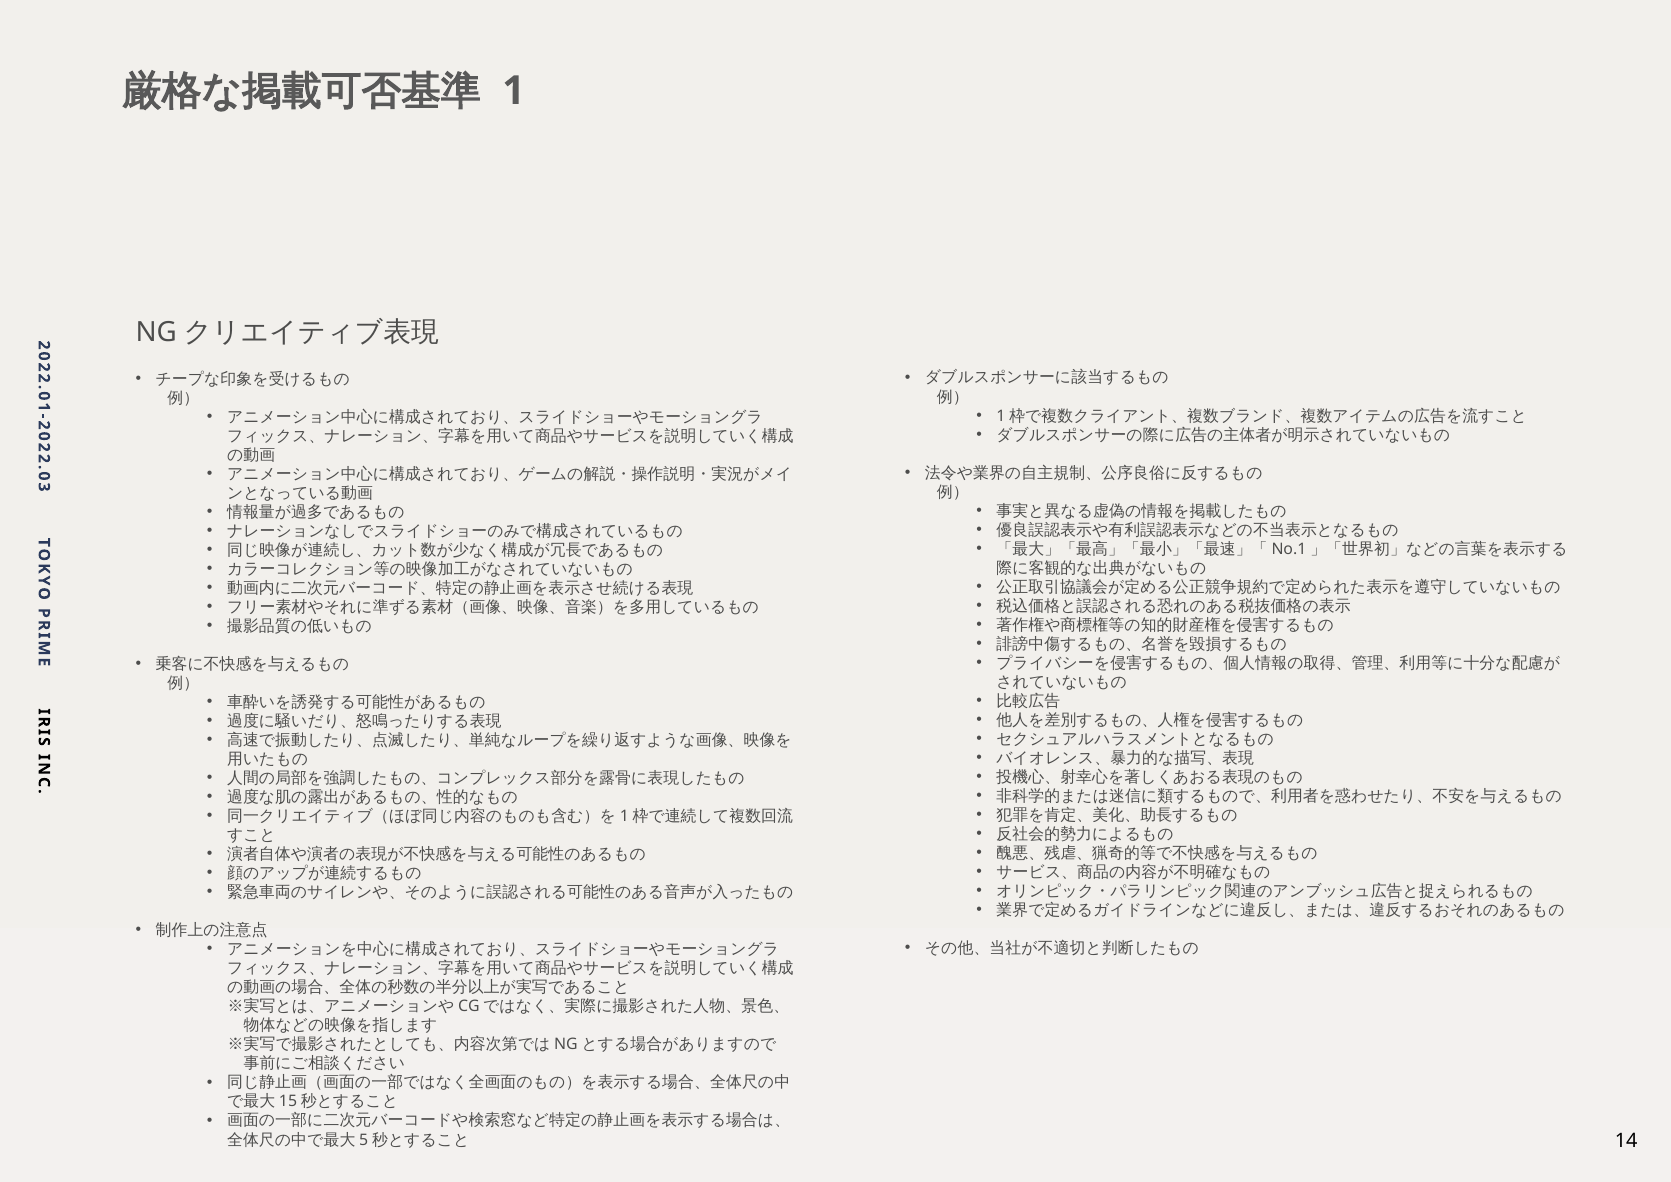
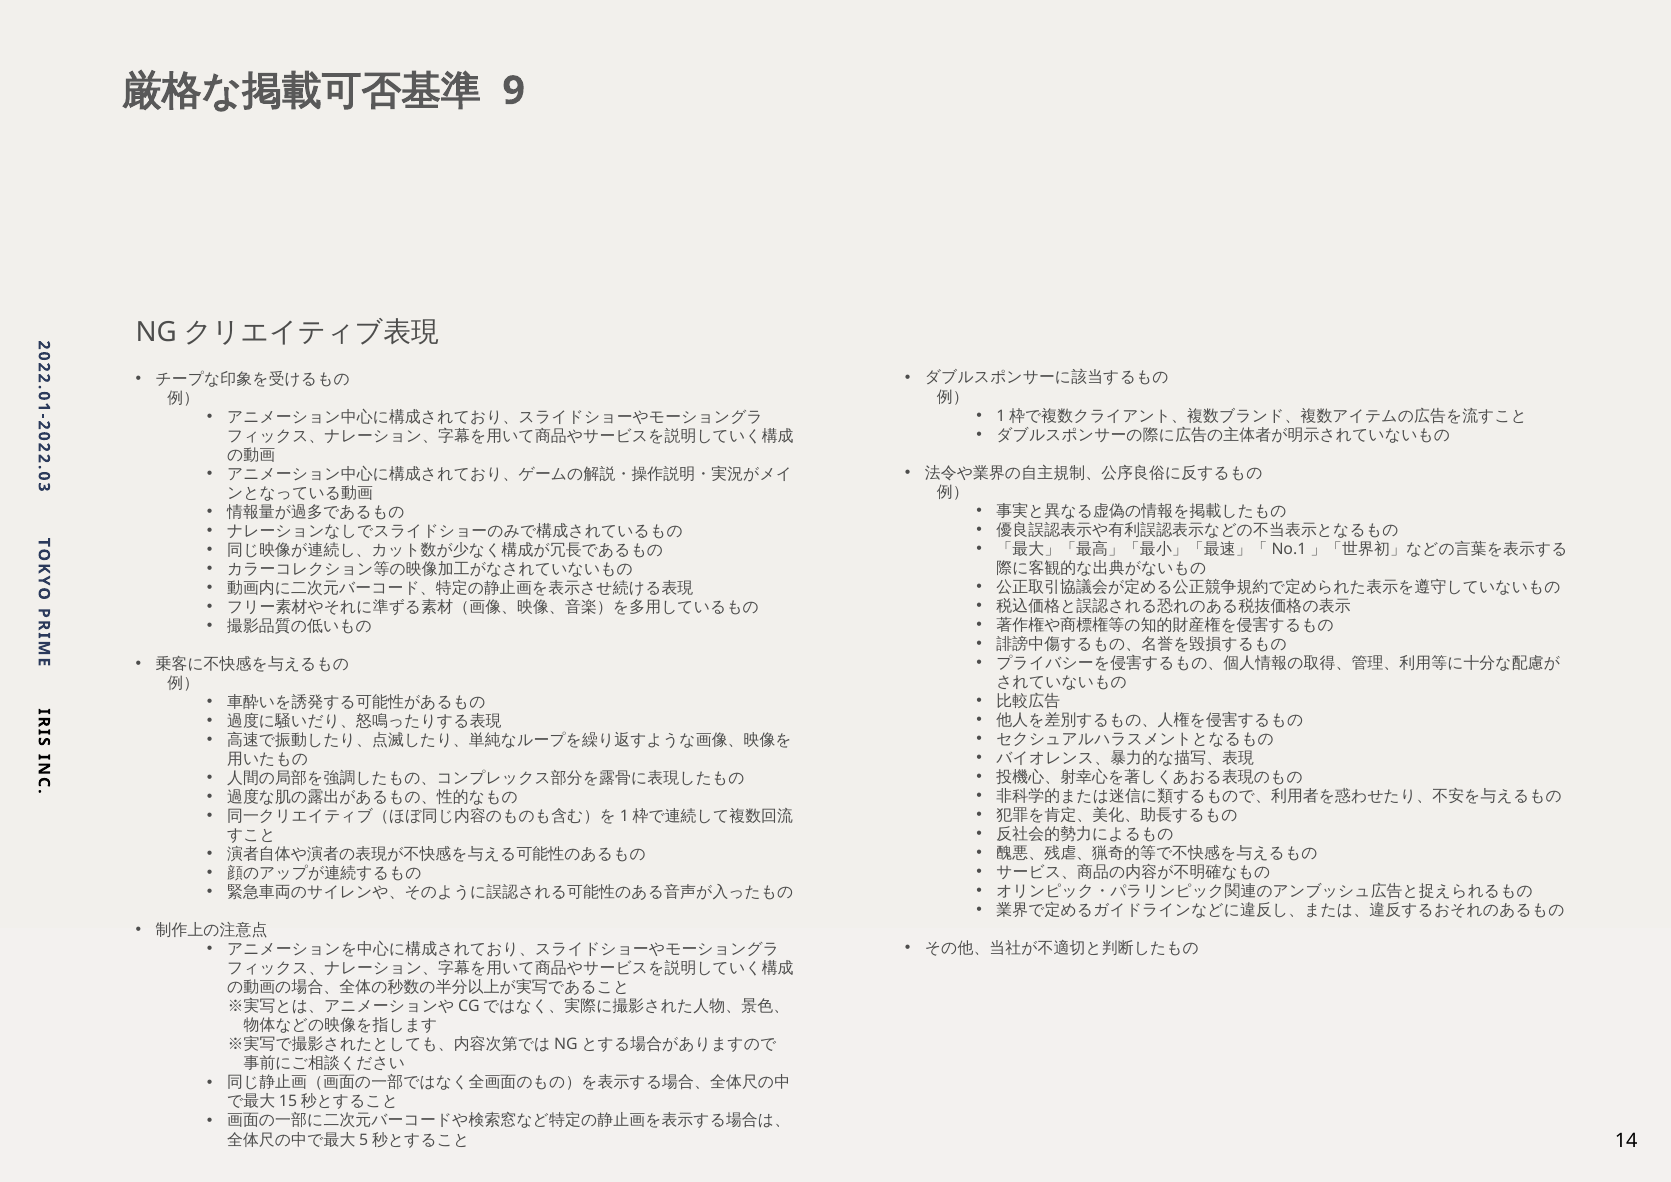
1 at (514, 91): 1 -> 9
